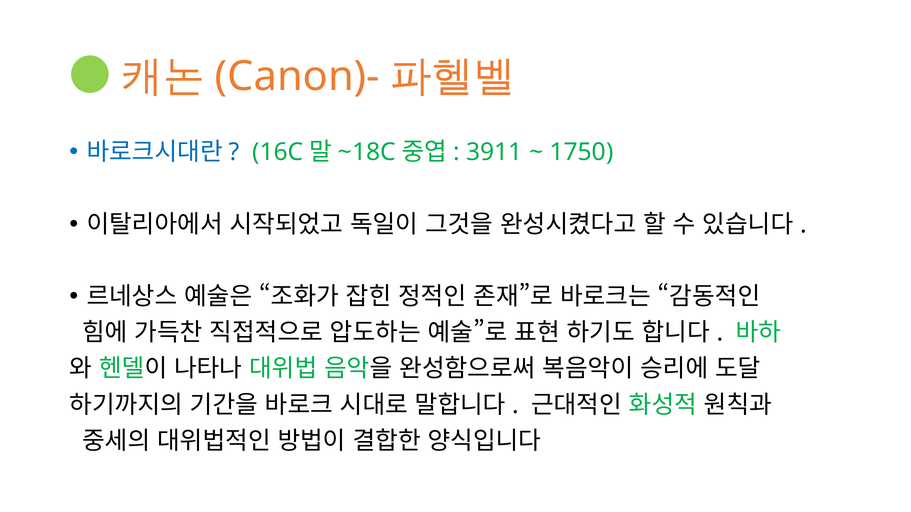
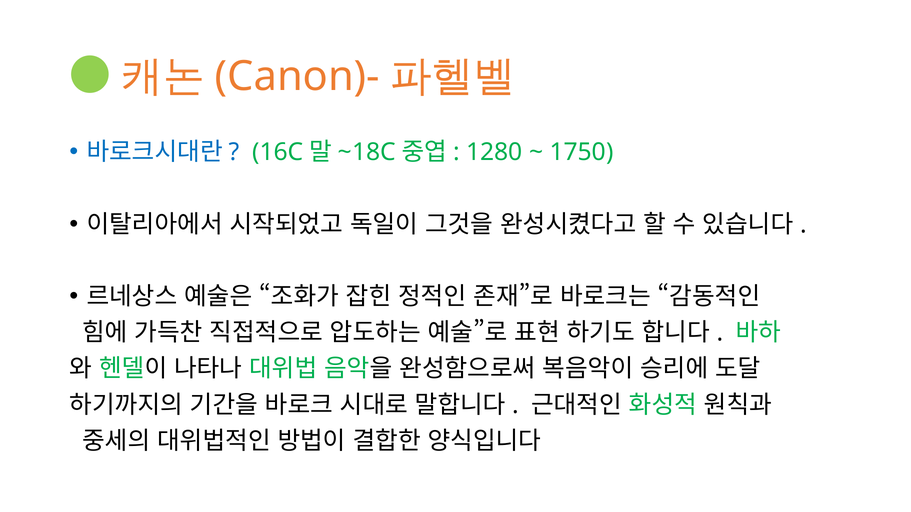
3911: 3911 -> 1280
